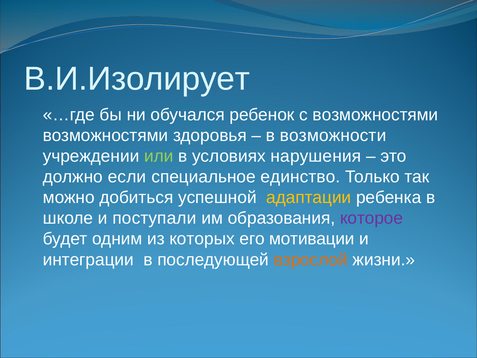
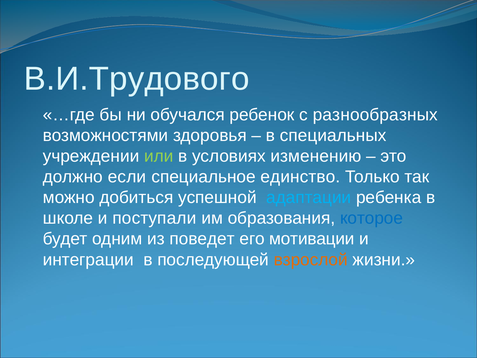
В.И.Изолирует: В.И.Изолирует -> В.И.Трудового
с возможностями: возможностями -> разнообразных
возможности: возможности -> специальных
нарушения: нарушения -> изменению
адаптации colour: yellow -> light blue
которое colour: purple -> blue
которых: которых -> поведет
